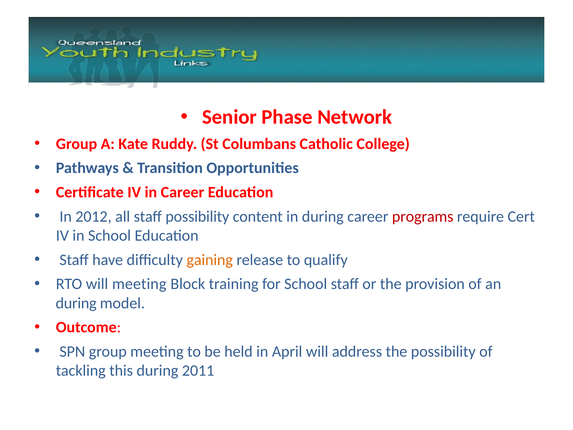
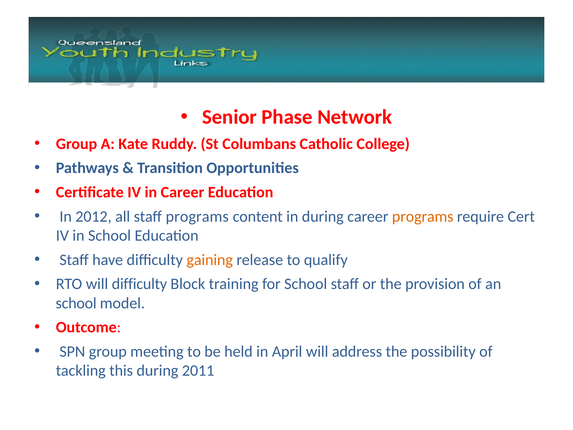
staff possibility: possibility -> programs
programs at (423, 216) colour: red -> orange
will meeting: meeting -> difficulty
during at (76, 303): during -> school
